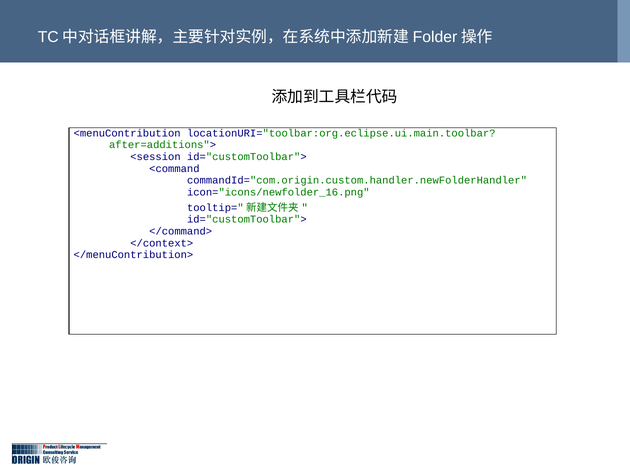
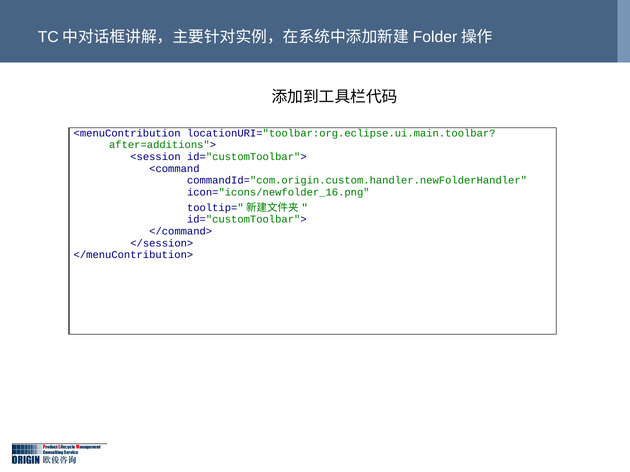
</context>: </context> -> </session>
